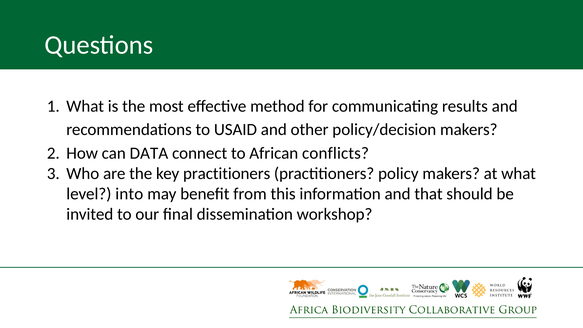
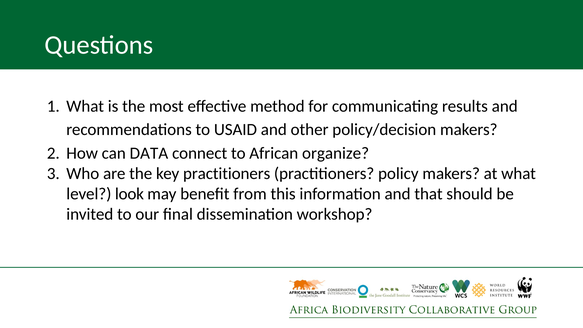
conflicts: conflicts -> organize
into: into -> look
